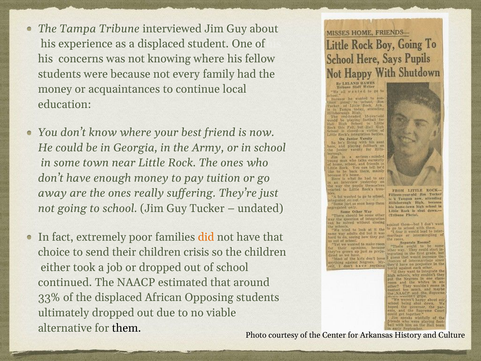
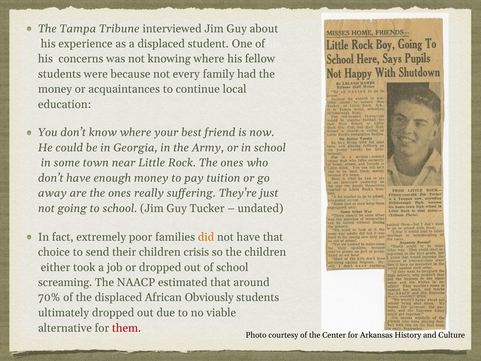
continued: continued -> screaming
33%: 33% -> 70%
Opposing: Opposing -> Obviously
them colour: black -> red
